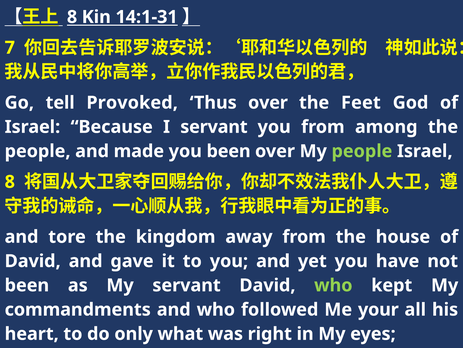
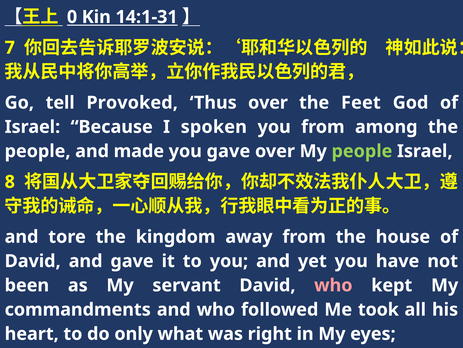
8 at (72, 17): 8 -> 0
I servant: servant -> spoken
you been: been -> gave
who at (333, 285) colour: light green -> pink
your: your -> took
